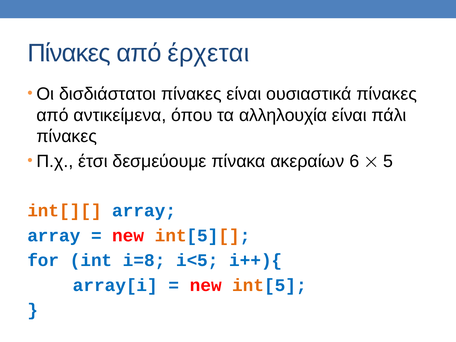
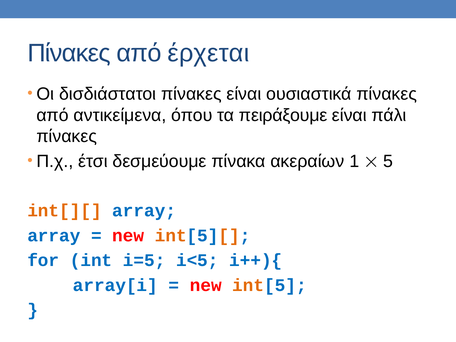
αλληλουχία: αλληλουχία -> πειράξουμε
6: 6 -> 1
i=8: i=8 -> i=5
